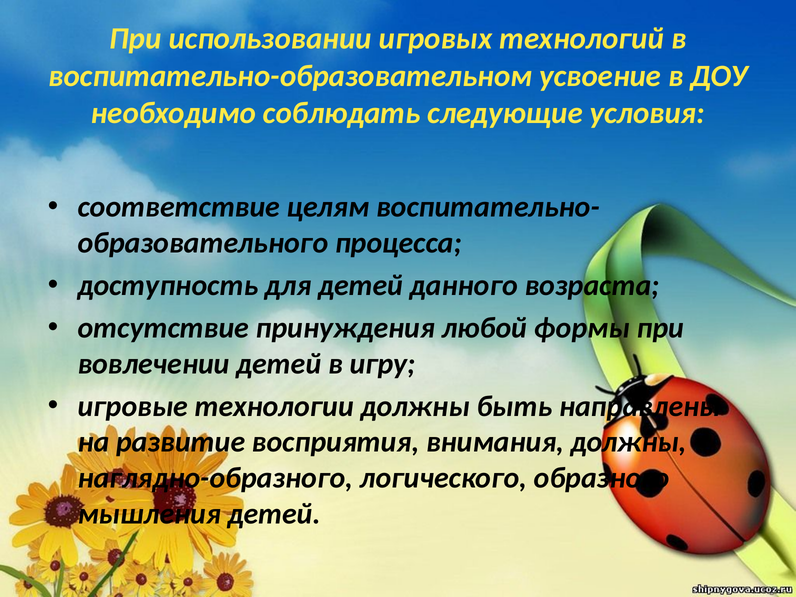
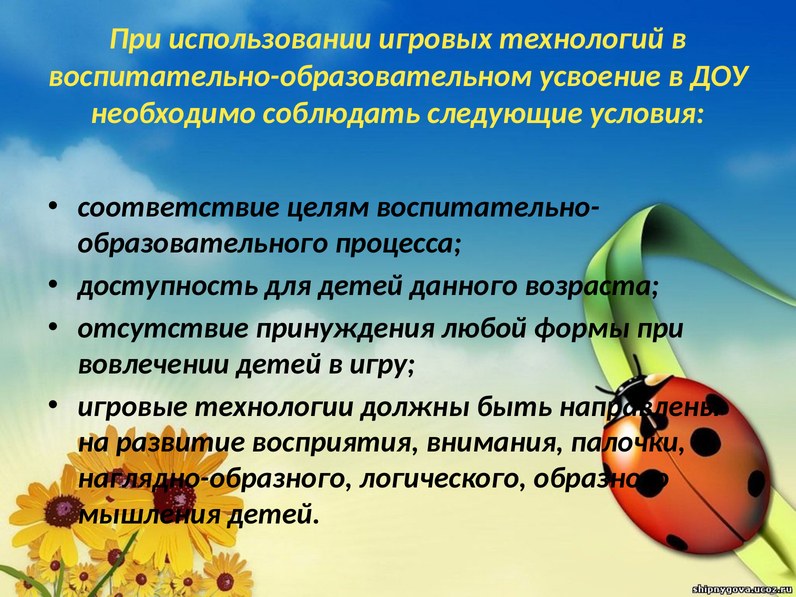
внимания должны: должны -> палочки
